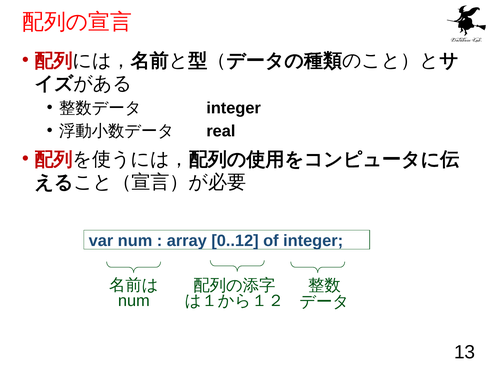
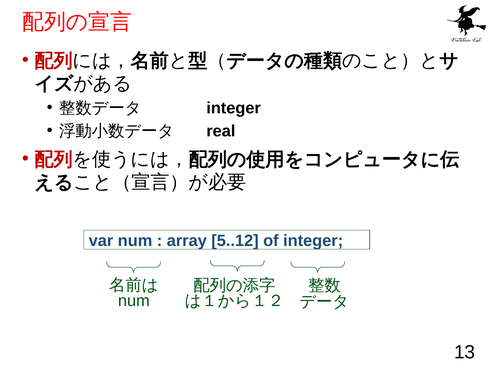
0..12: 0..12 -> 5..12
